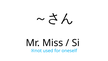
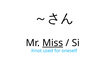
Miss underline: none -> present
